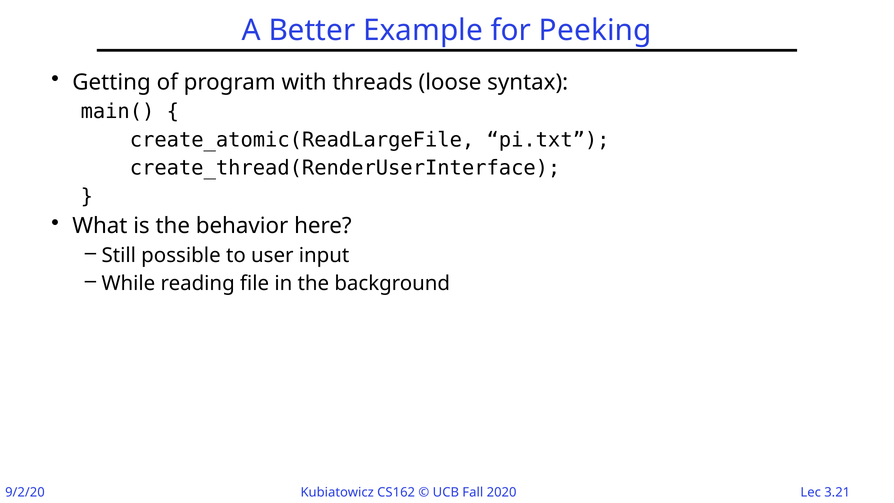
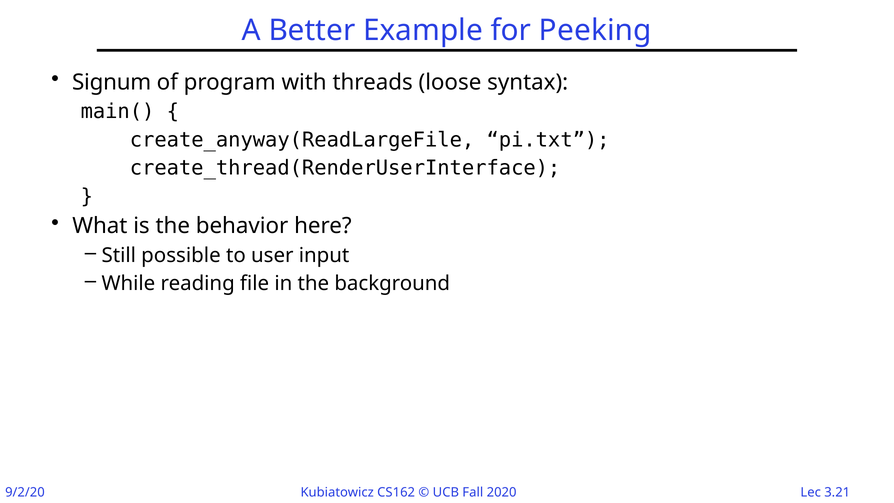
Getting: Getting -> Signum
create_atomic(ReadLargeFile: create_atomic(ReadLargeFile -> create_anyway(ReadLargeFile
